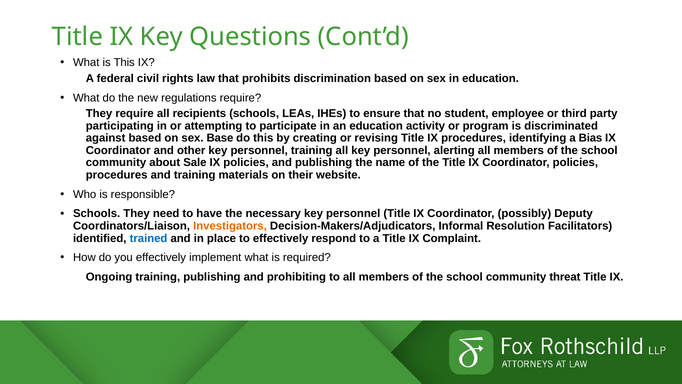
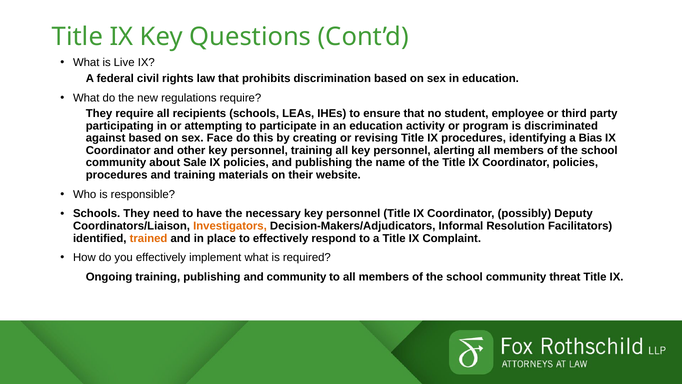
is This: This -> Live
Base: Base -> Face
trained colour: blue -> orange
and prohibiting: prohibiting -> community
